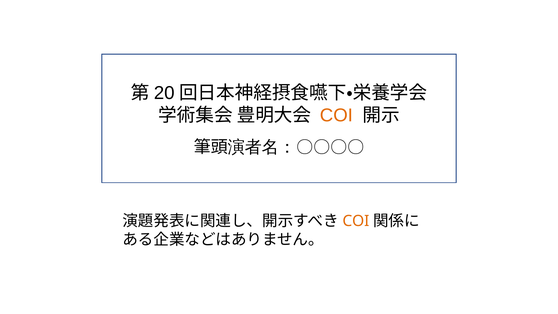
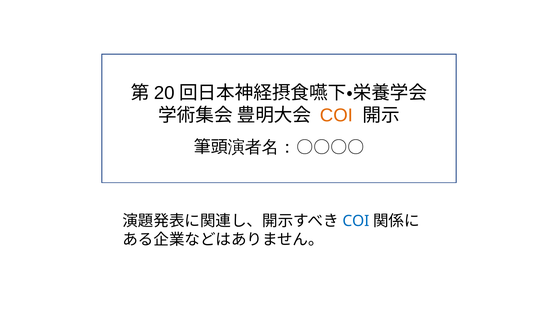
COI at (356, 221) colour: orange -> blue
